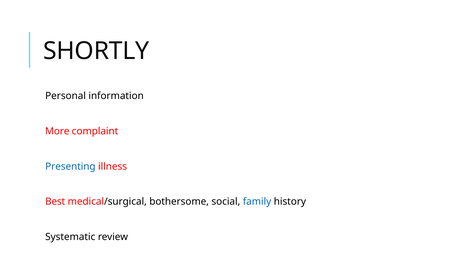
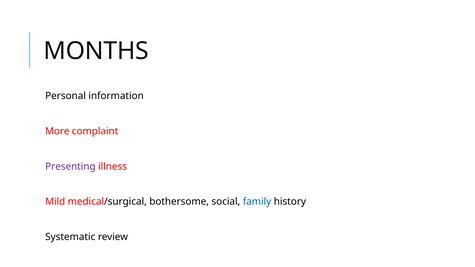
SHORTLY: SHORTLY -> MONTHS
Presenting colour: blue -> purple
Best: Best -> Mild
